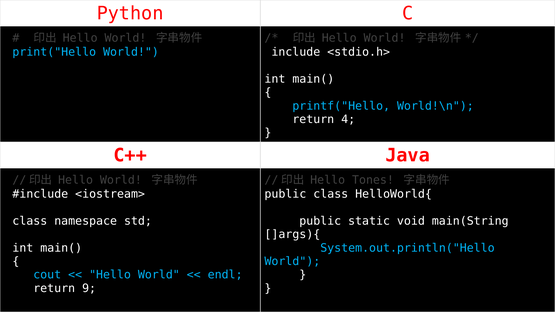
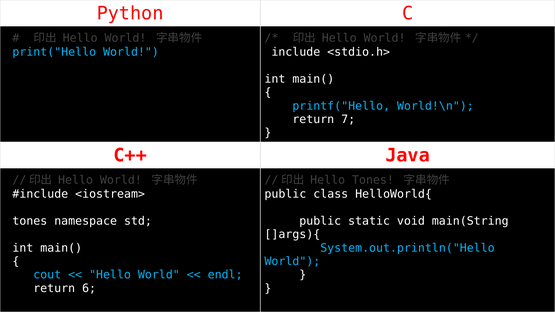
4: 4 -> 7
class at (30, 221): class -> tones
9: 9 -> 6
